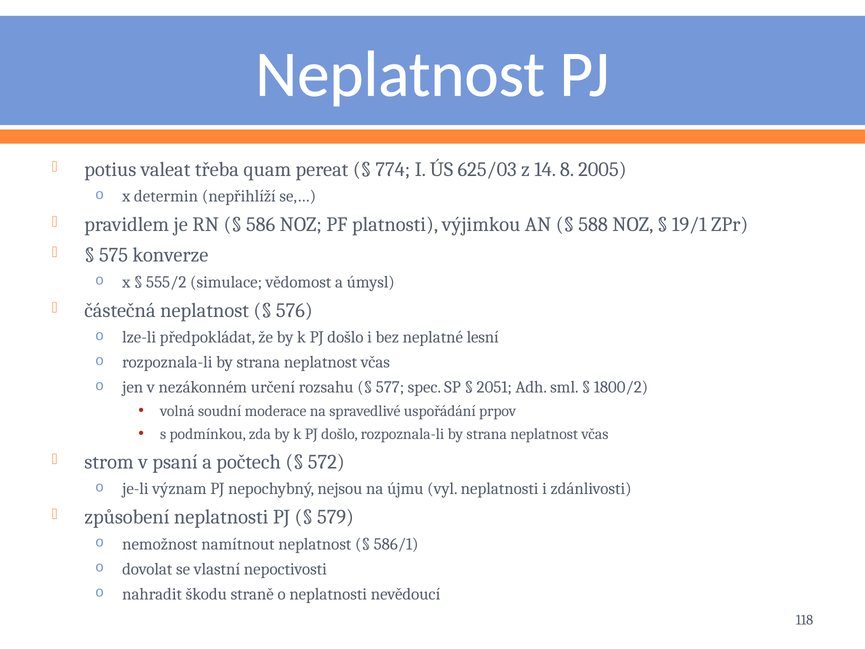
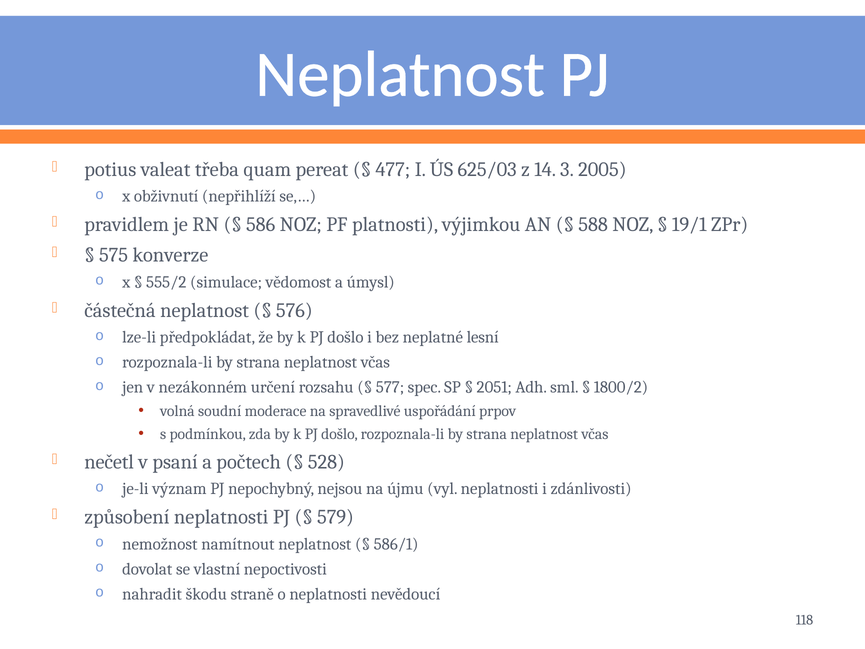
774: 774 -> 477
8: 8 -> 3
determin: determin -> obživnutí
strom: strom -> nečetl
572: 572 -> 528
